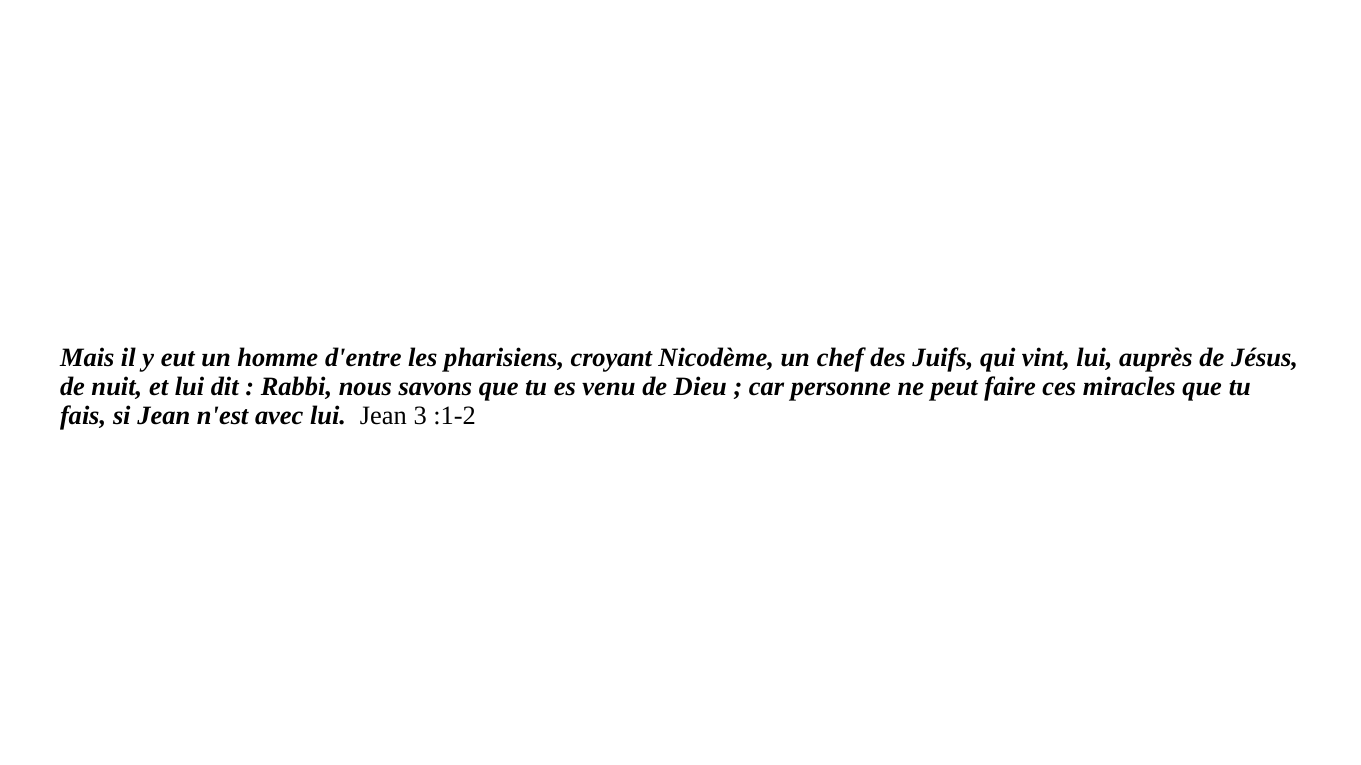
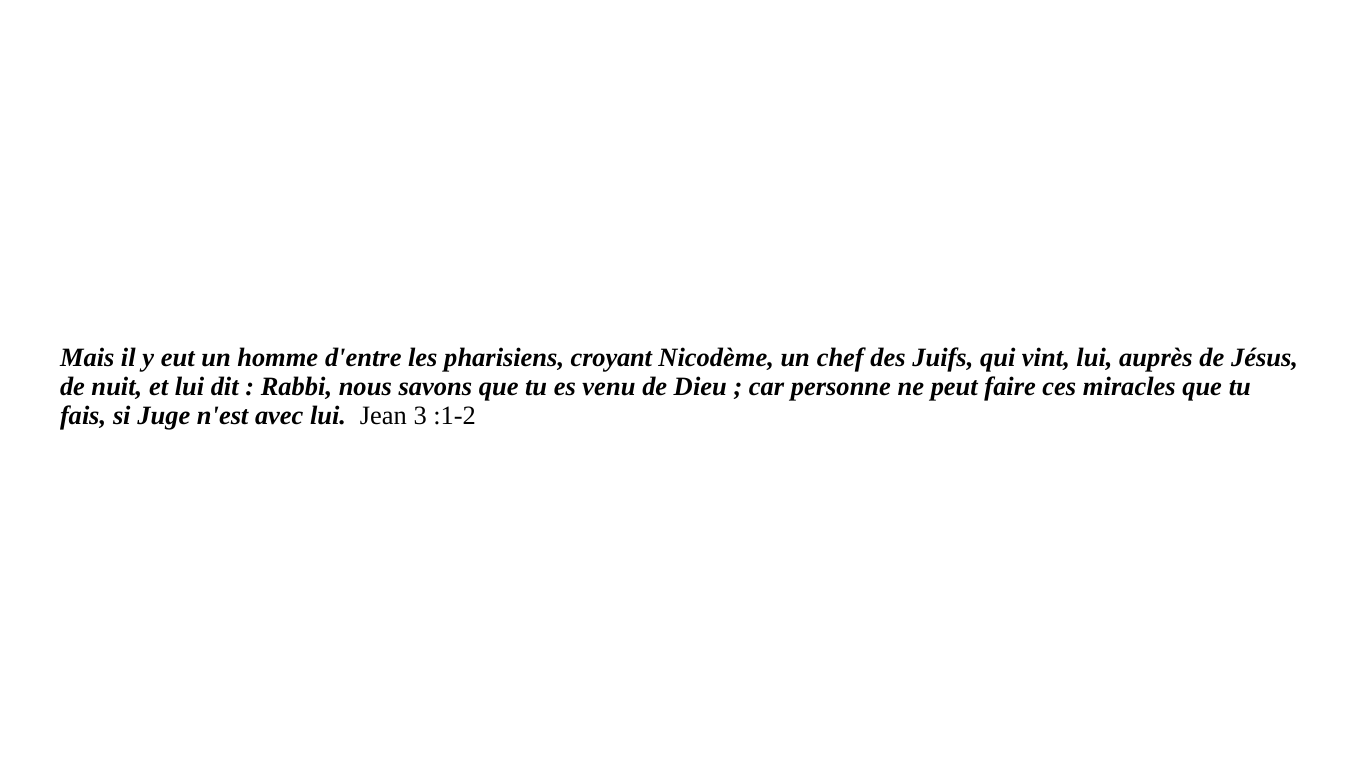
si Jean: Jean -> Juge
